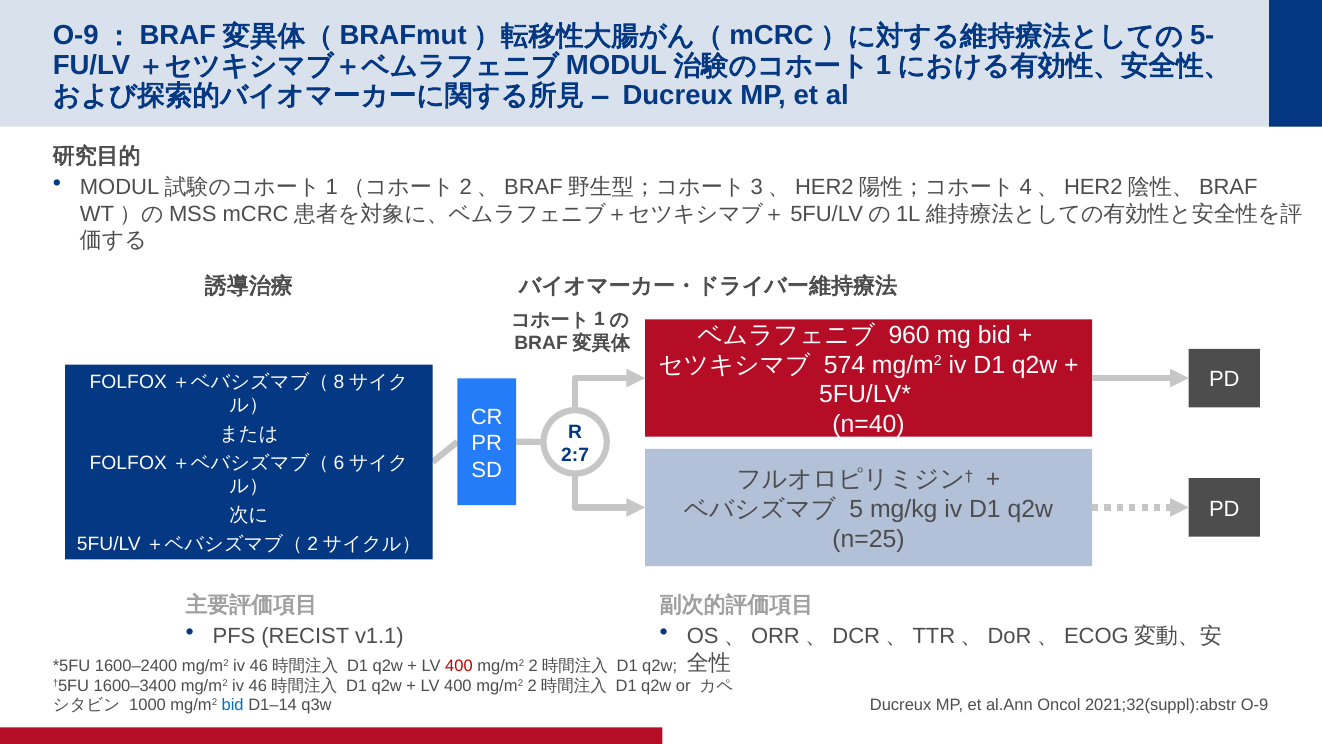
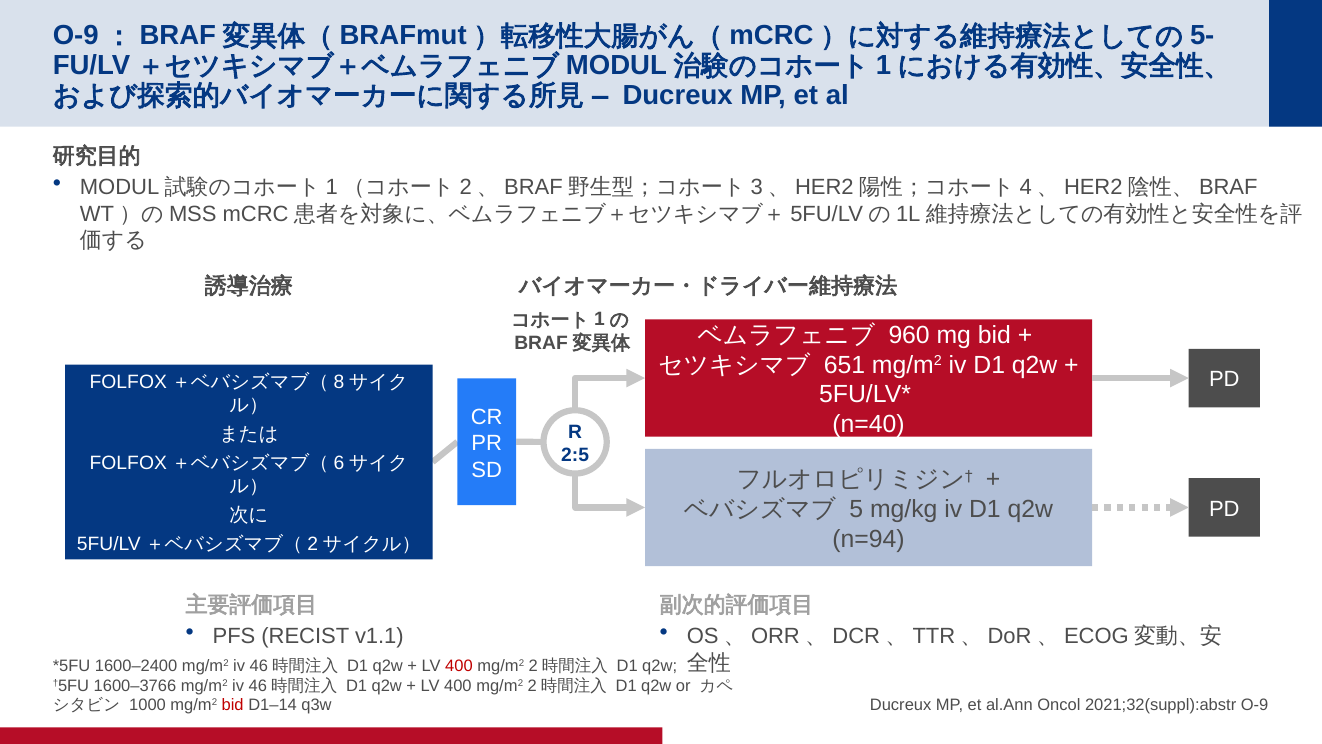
574: 574 -> 651
2:7: 2:7 -> 2:5
n=25: n=25 -> n=94
1600–3400: 1600–3400 -> 1600–3766
bid at (233, 705) colour: blue -> red
